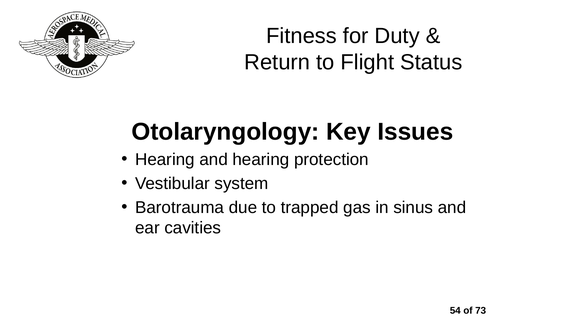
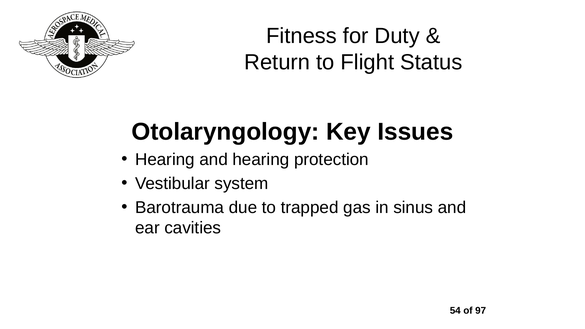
73: 73 -> 97
